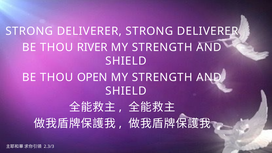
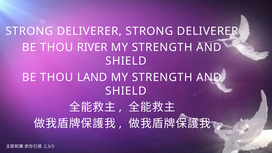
OPEN: OPEN -> LAND
